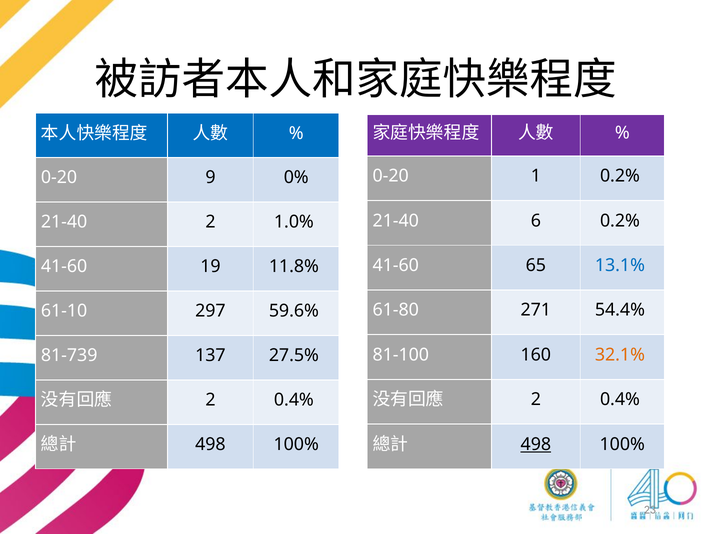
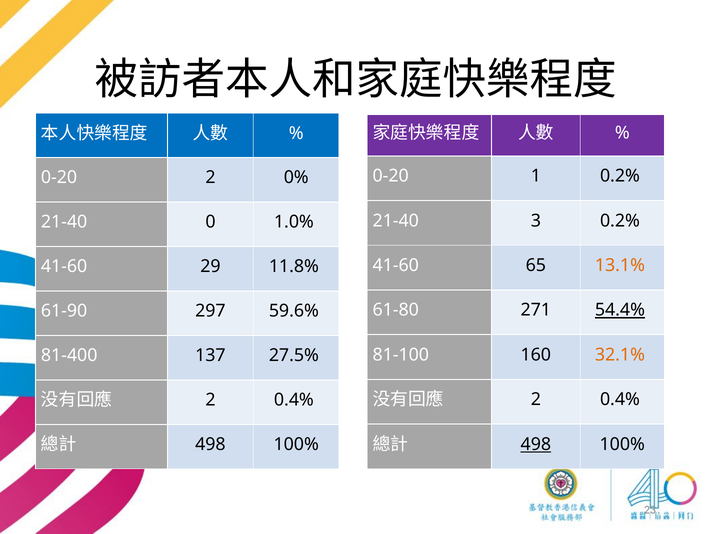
0-20 9: 9 -> 2
6: 6 -> 3
21-40 2: 2 -> 0
13.1% colour: blue -> orange
19: 19 -> 29
54.4% underline: none -> present
61-10: 61-10 -> 61-90
81-739: 81-739 -> 81-400
